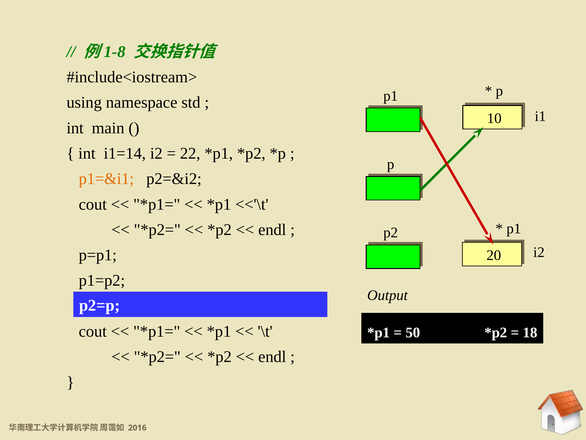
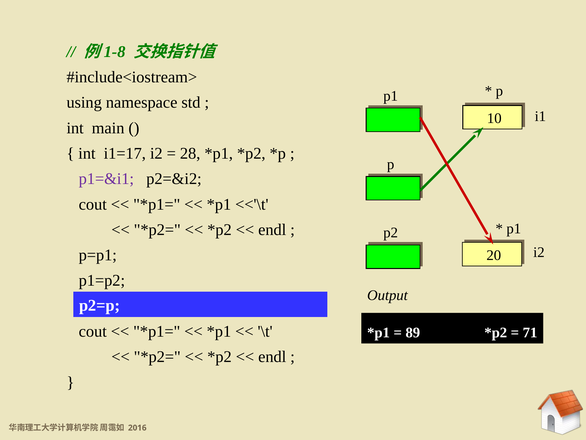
i1=14: i1=14 -> i1=17
22: 22 -> 28
p1=&i1 colour: orange -> purple
50: 50 -> 89
18: 18 -> 71
